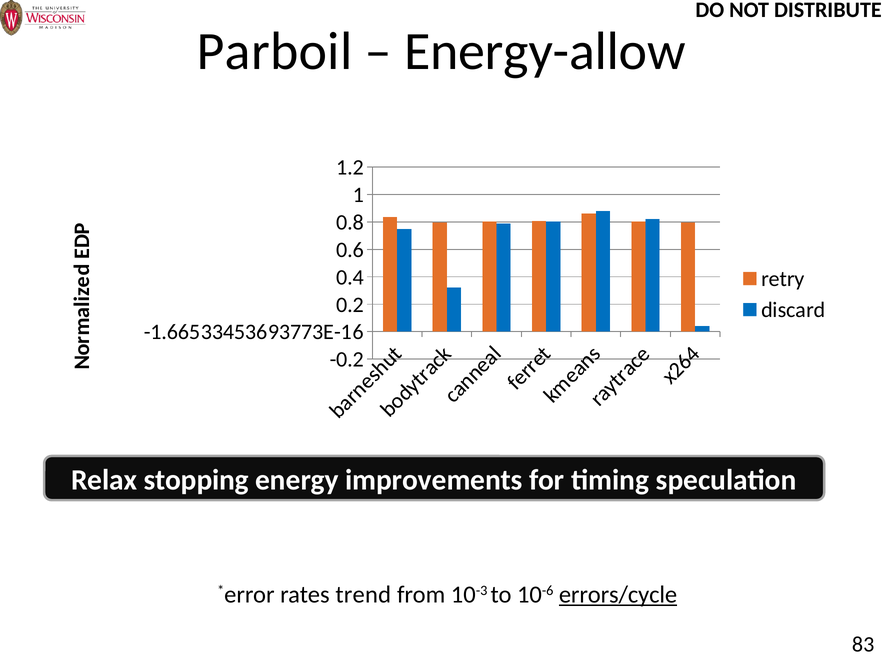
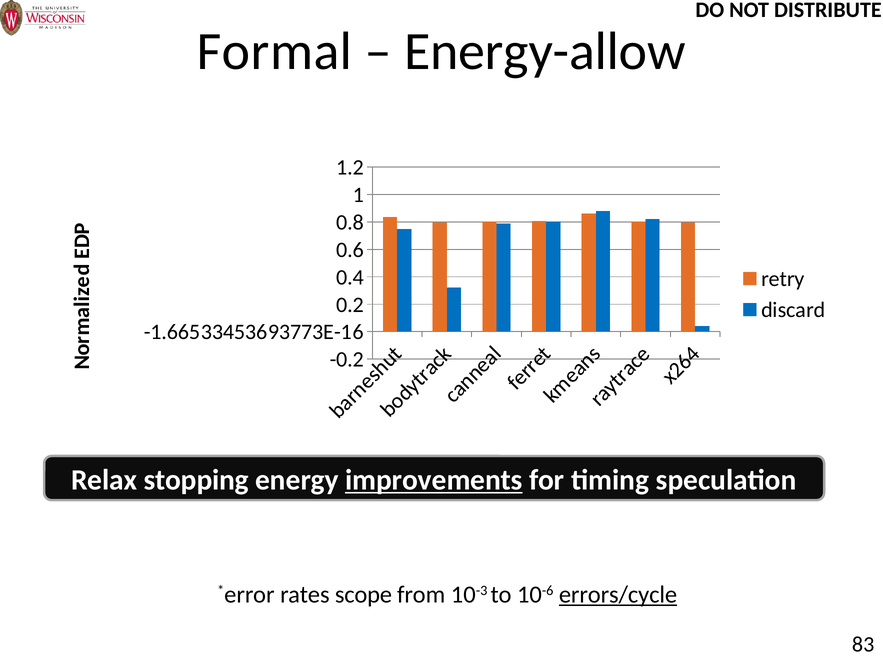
Parboil: Parboil -> Formal
improvements underline: none -> present
trend: trend -> scope
